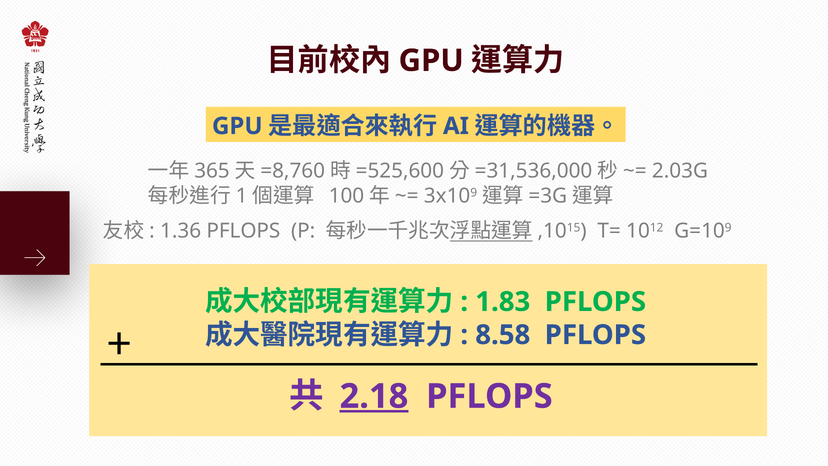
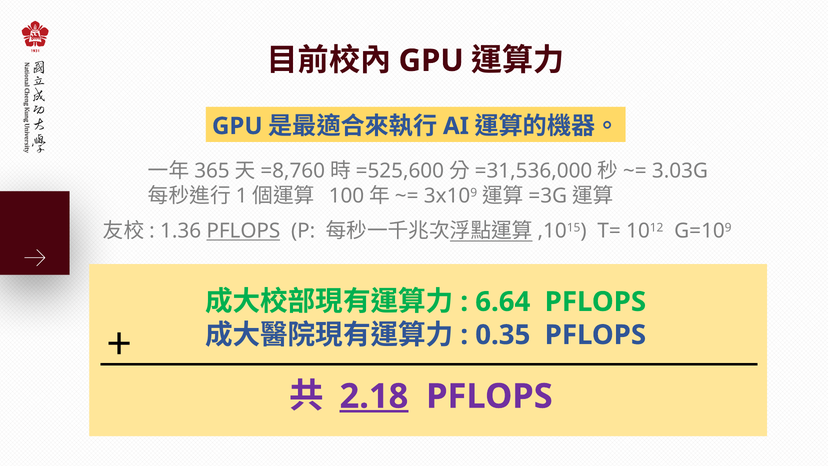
2.03G: 2.03G -> 3.03G
PFLOPS at (243, 231) underline: none -> present
1.83: 1.83 -> 6.64
8.58: 8.58 -> 0.35
